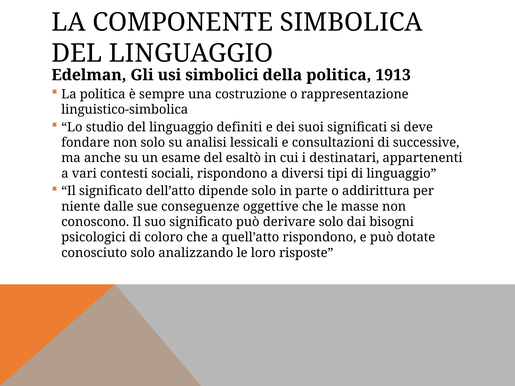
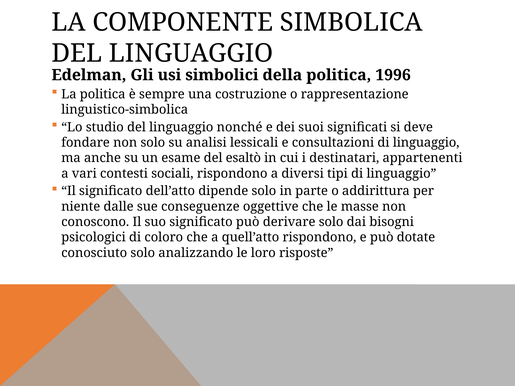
1913: 1913 -> 1996
definiti: definiti -> nonché
consultazioni di successive: successive -> linguaggio
